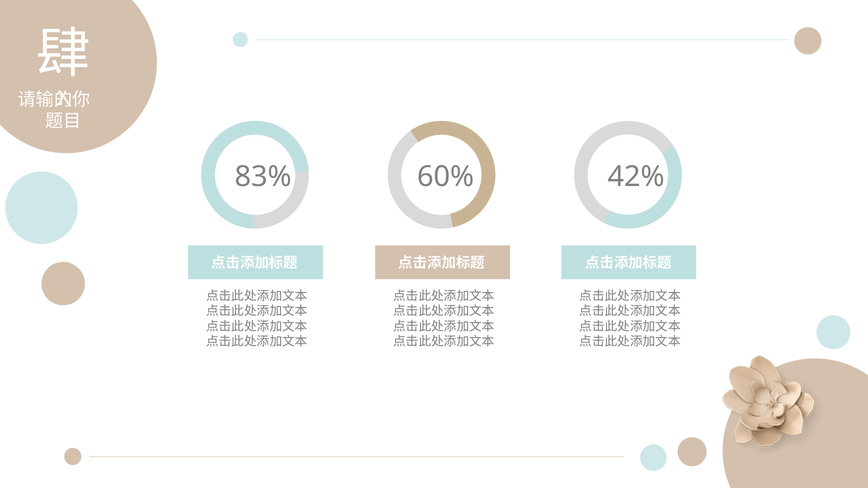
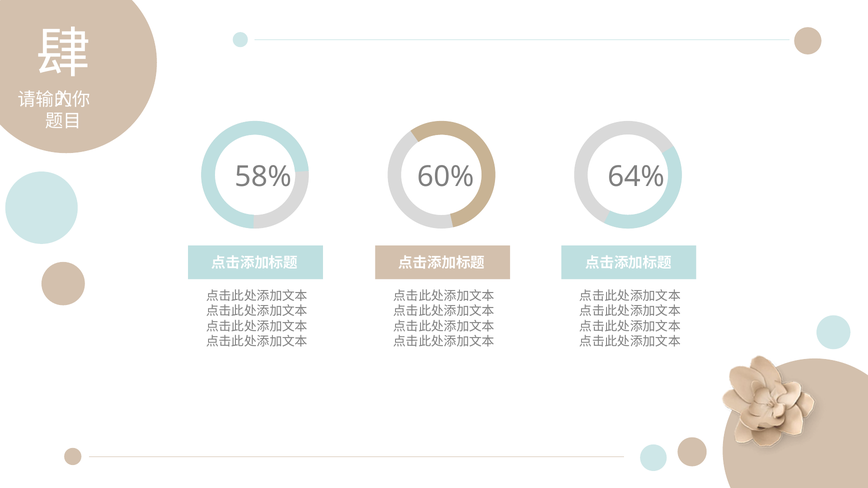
83%: 83% -> 58%
42%: 42% -> 64%
